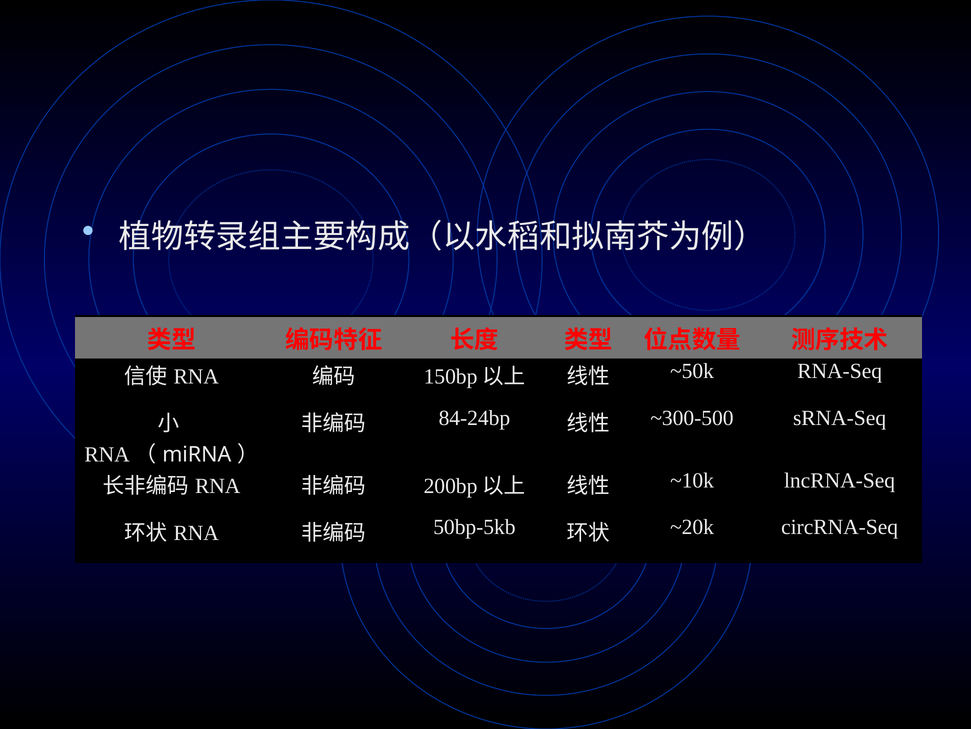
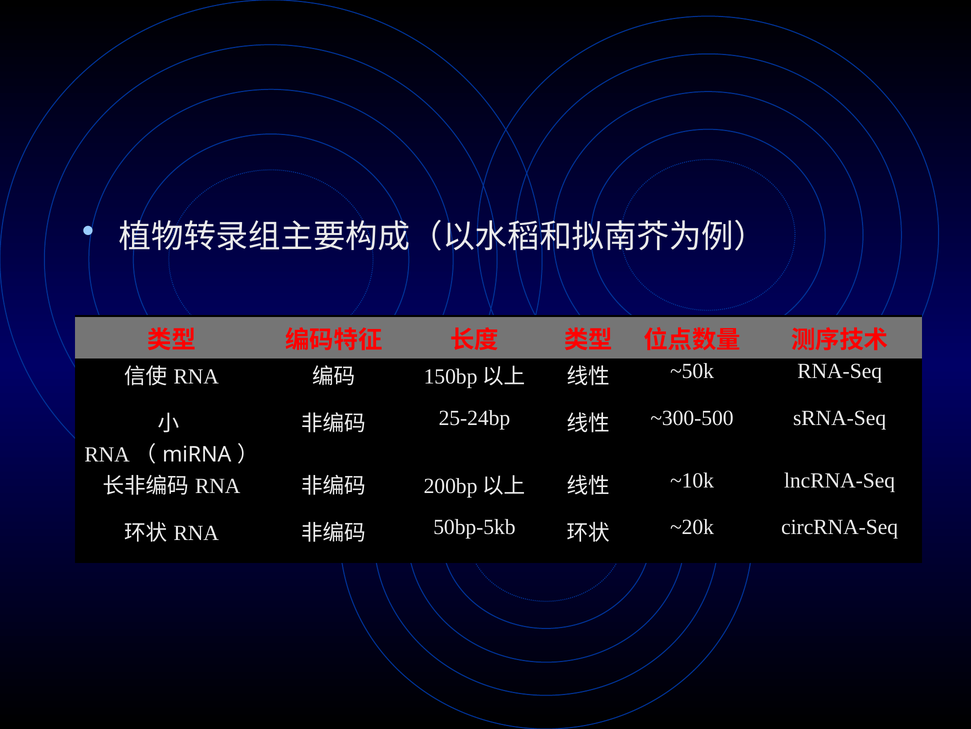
84-24bp: 84-24bp -> 25-24bp
